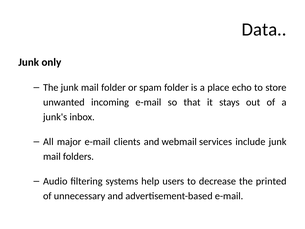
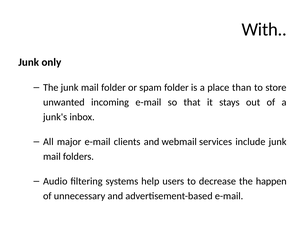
Data: Data -> With
echo: echo -> than
printed: printed -> happen
